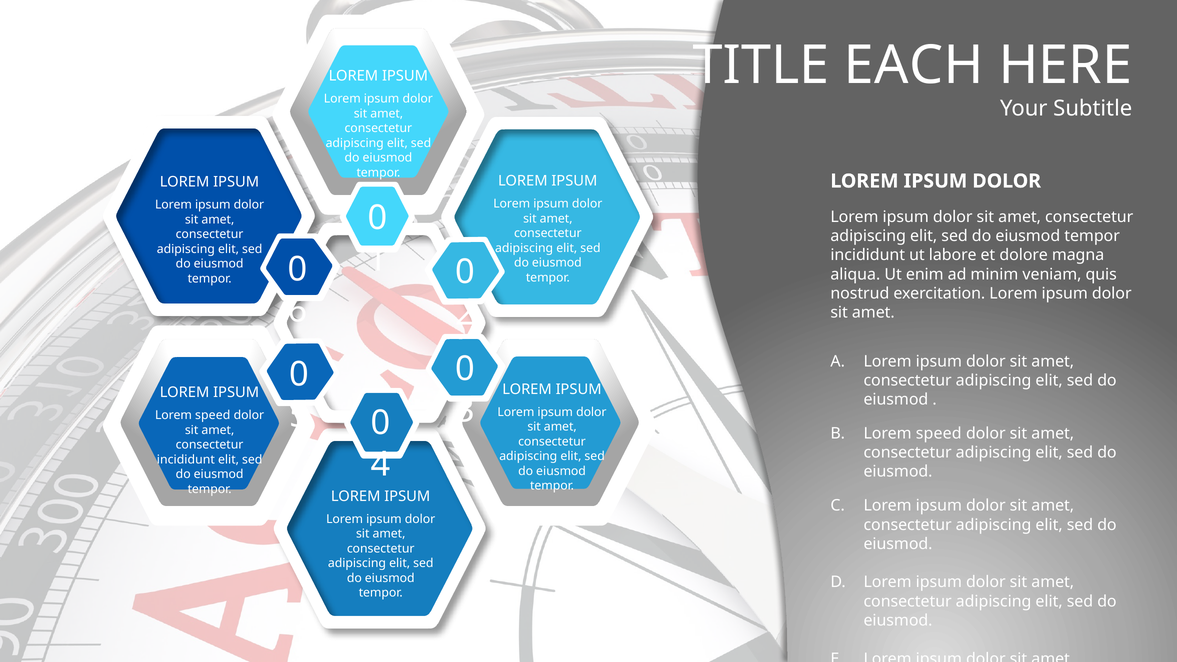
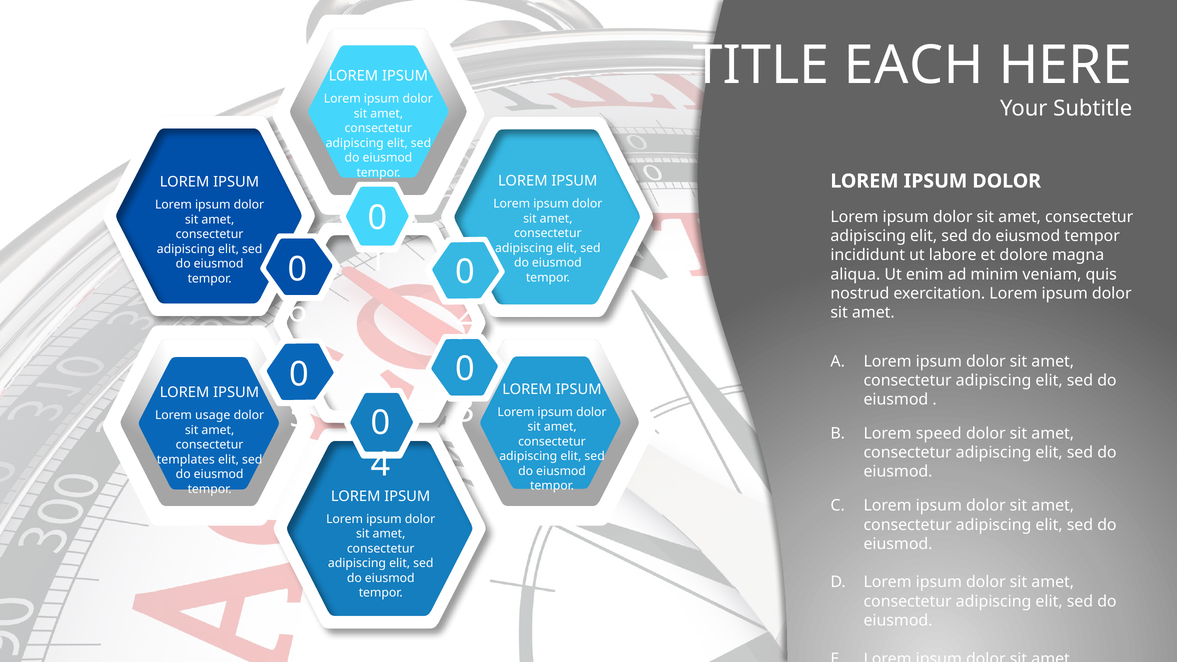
speed at (213, 415): speed -> usage
incididunt at (186, 460): incididunt -> templates
